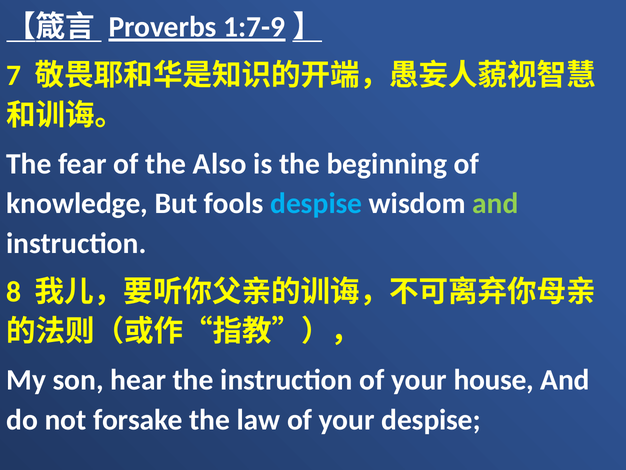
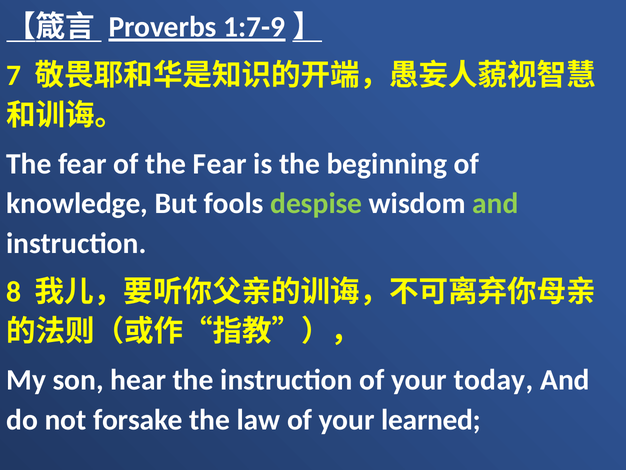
of the Also: Also -> Fear
despise at (316, 203) colour: light blue -> light green
house: house -> today
your despise: despise -> learned
